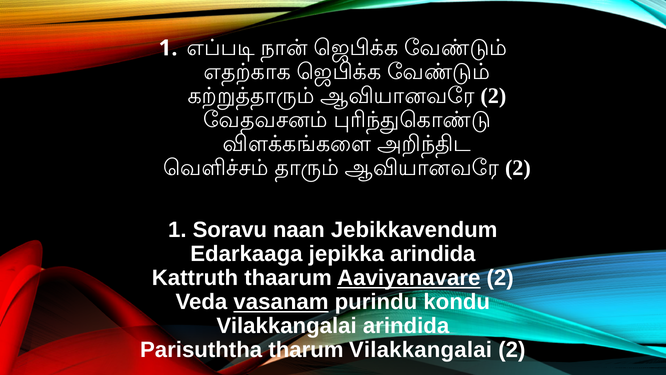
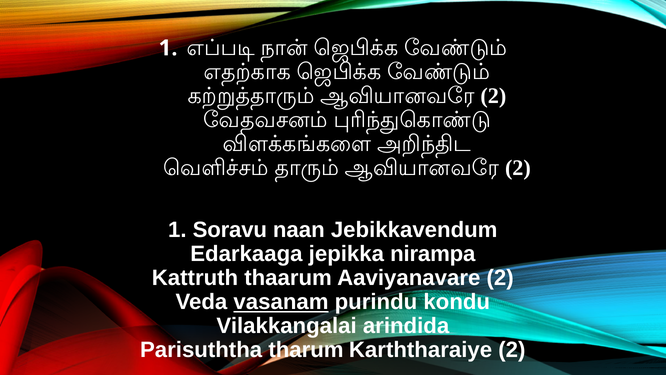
jepikka arindida: arindida -> nirampa
Aaviyanavare underline: present -> none
tharum Vilakkangalai: Vilakkangalai -> Karththaraiye
